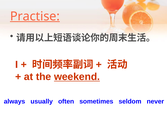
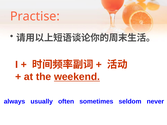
Practise underline: present -> none
